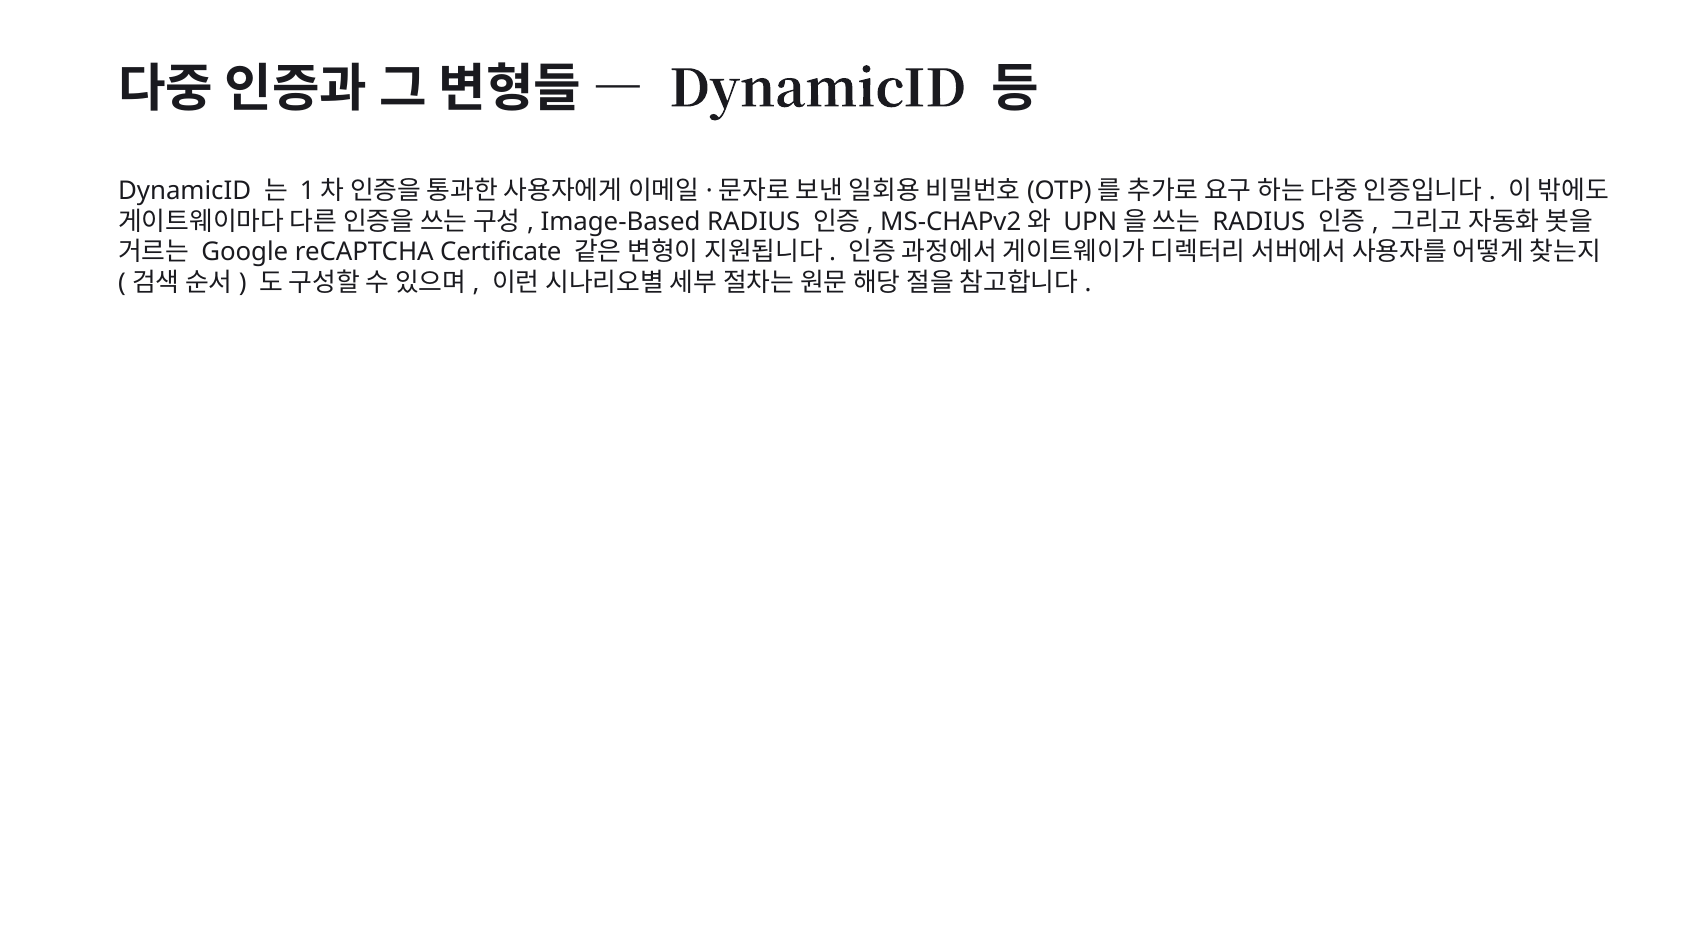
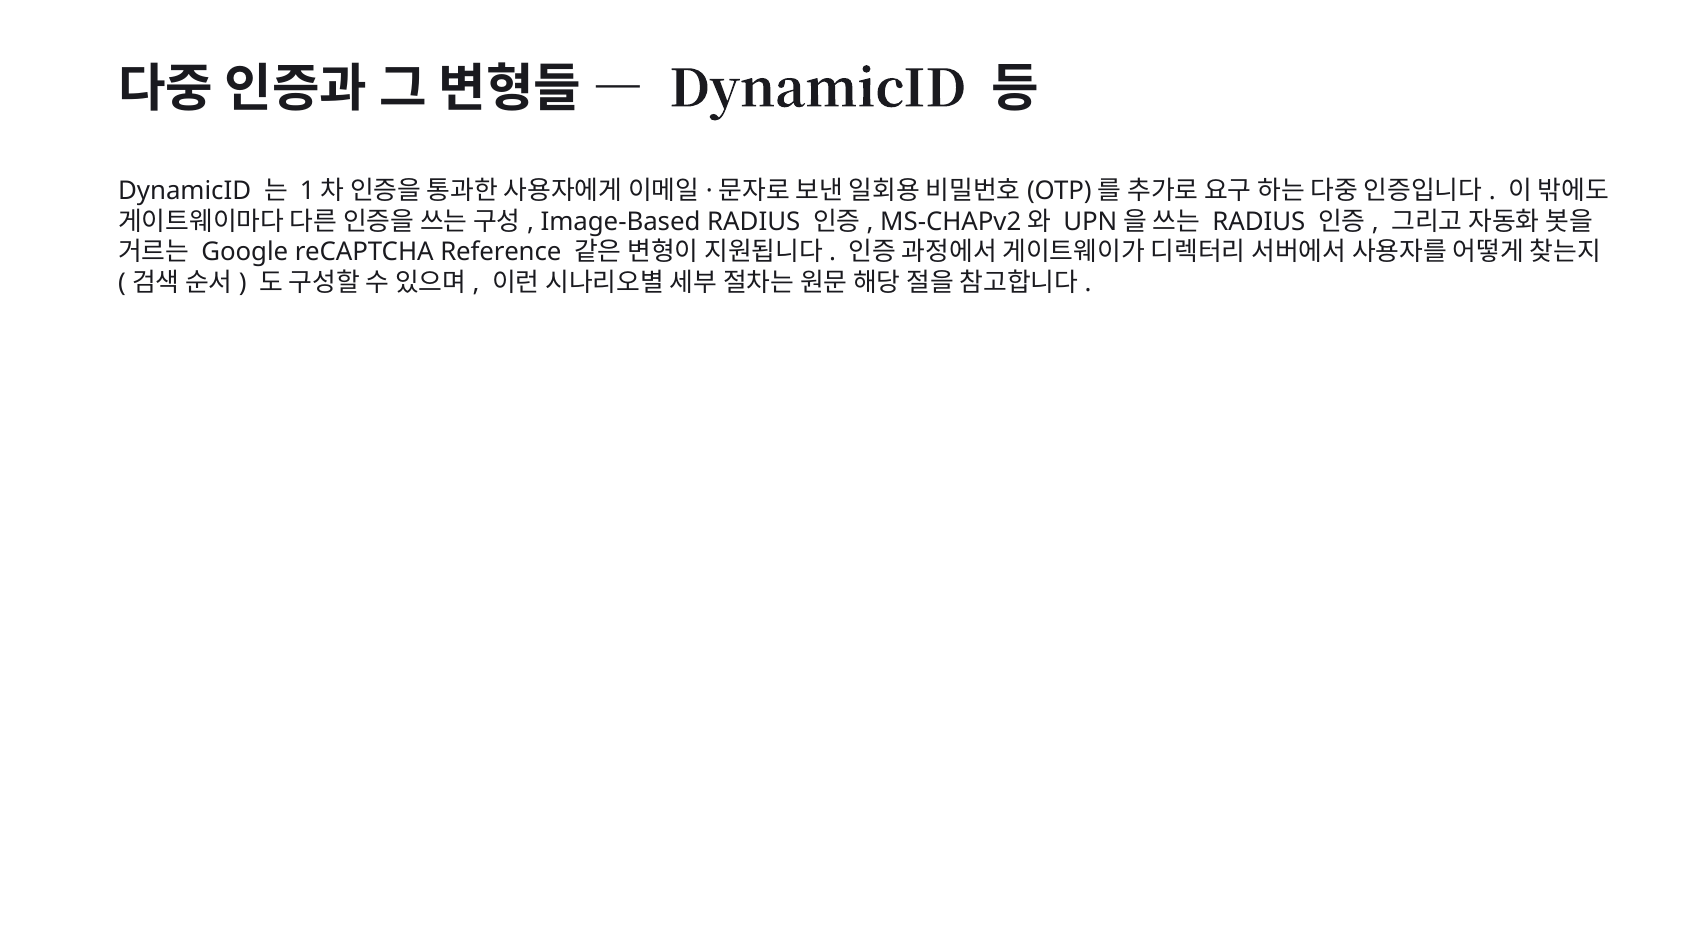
Certificate: Certificate -> Reference
